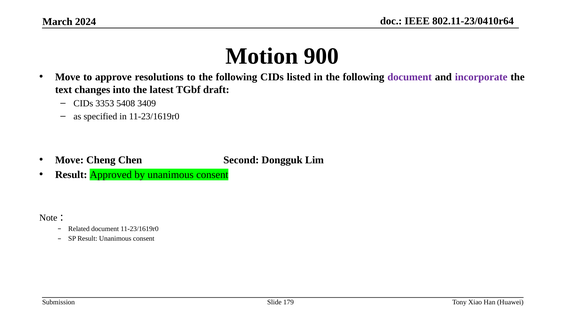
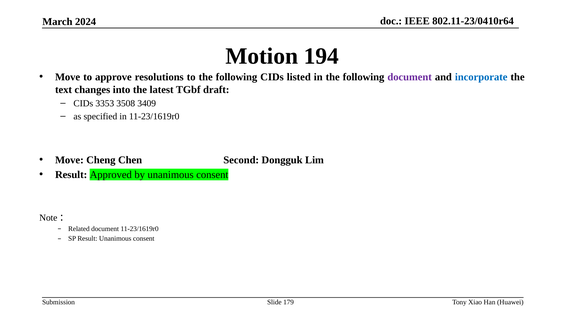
900: 900 -> 194
incorporate colour: purple -> blue
5408: 5408 -> 3508
